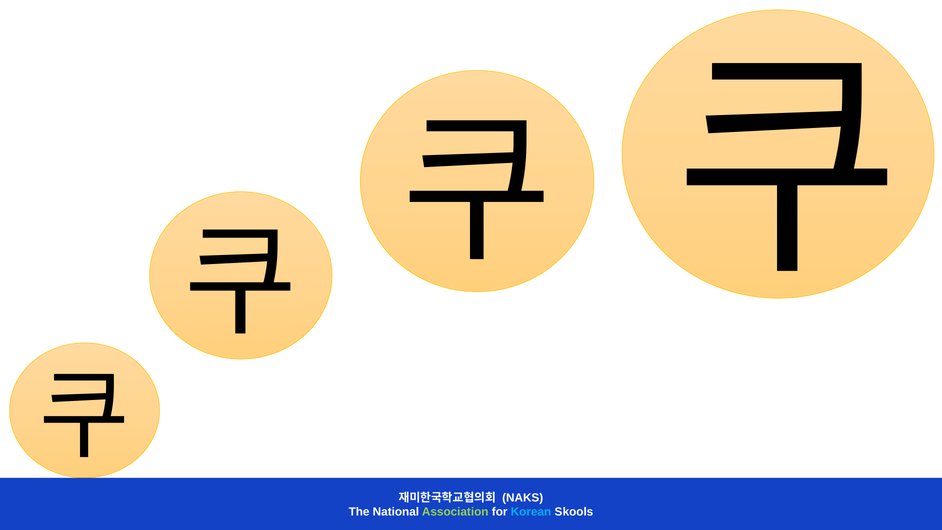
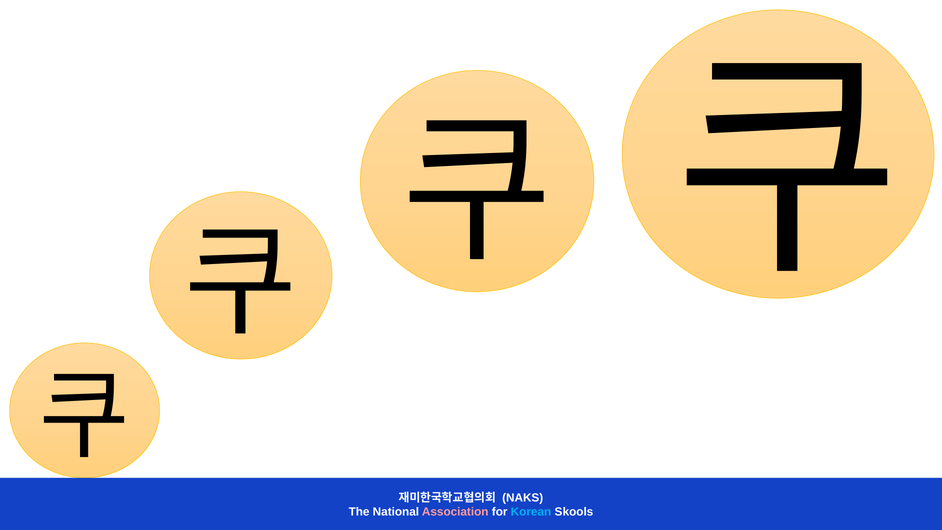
Association colour: light green -> pink
